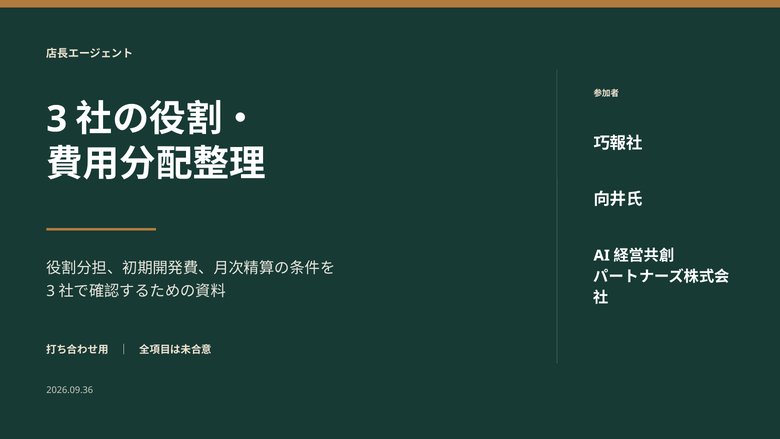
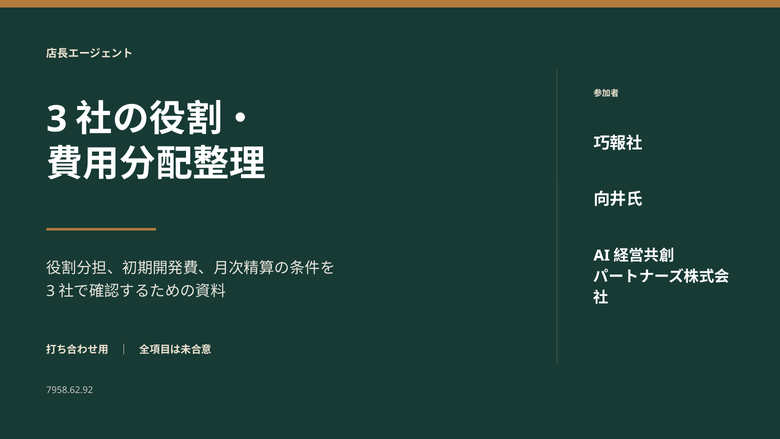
2026.09.36: 2026.09.36 -> 7958.62.92
